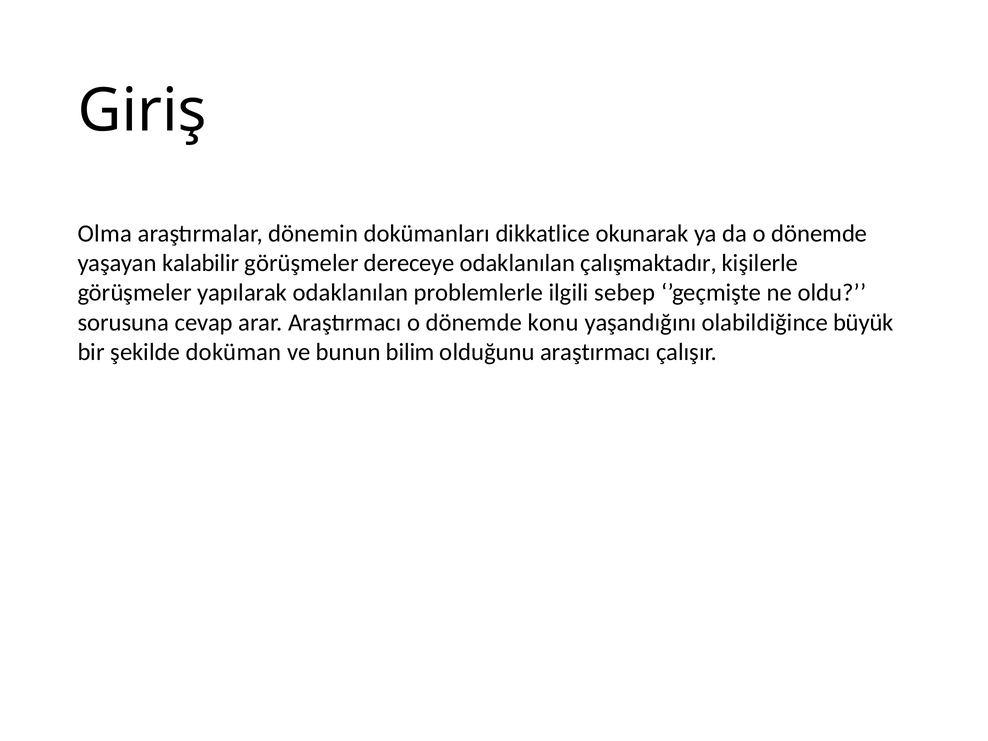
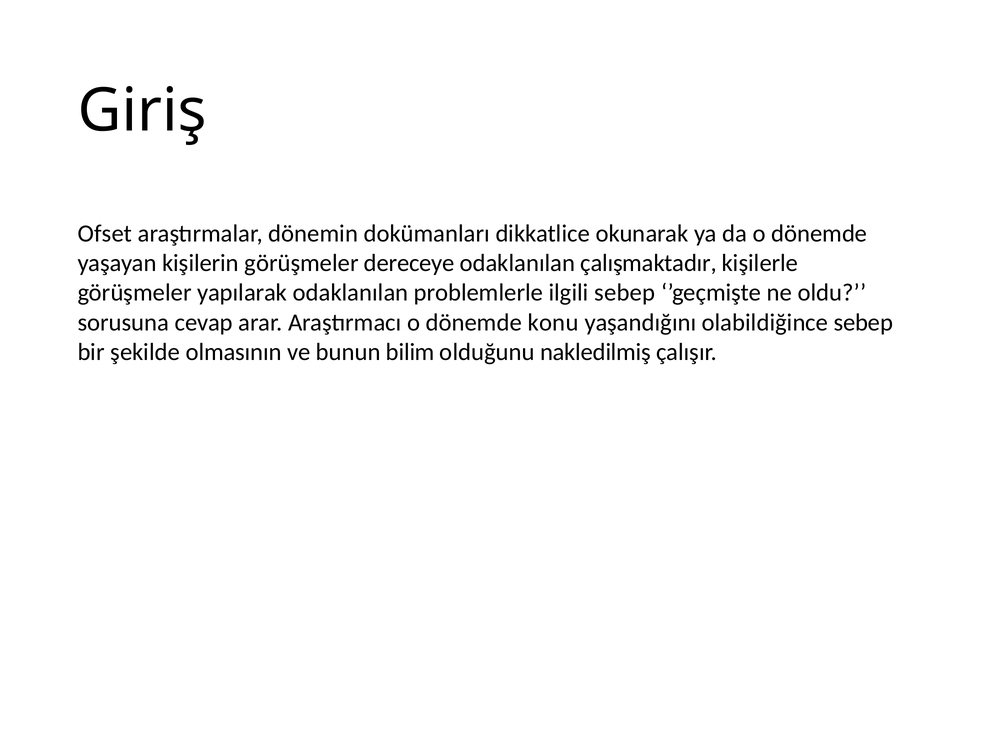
Olma: Olma -> Ofset
kalabilir: kalabilir -> kişilerin
olabildiğince büyük: büyük -> sebep
doküman: doküman -> olmasının
olduğunu araştırmacı: araştırmacı -> nakledilmiş
